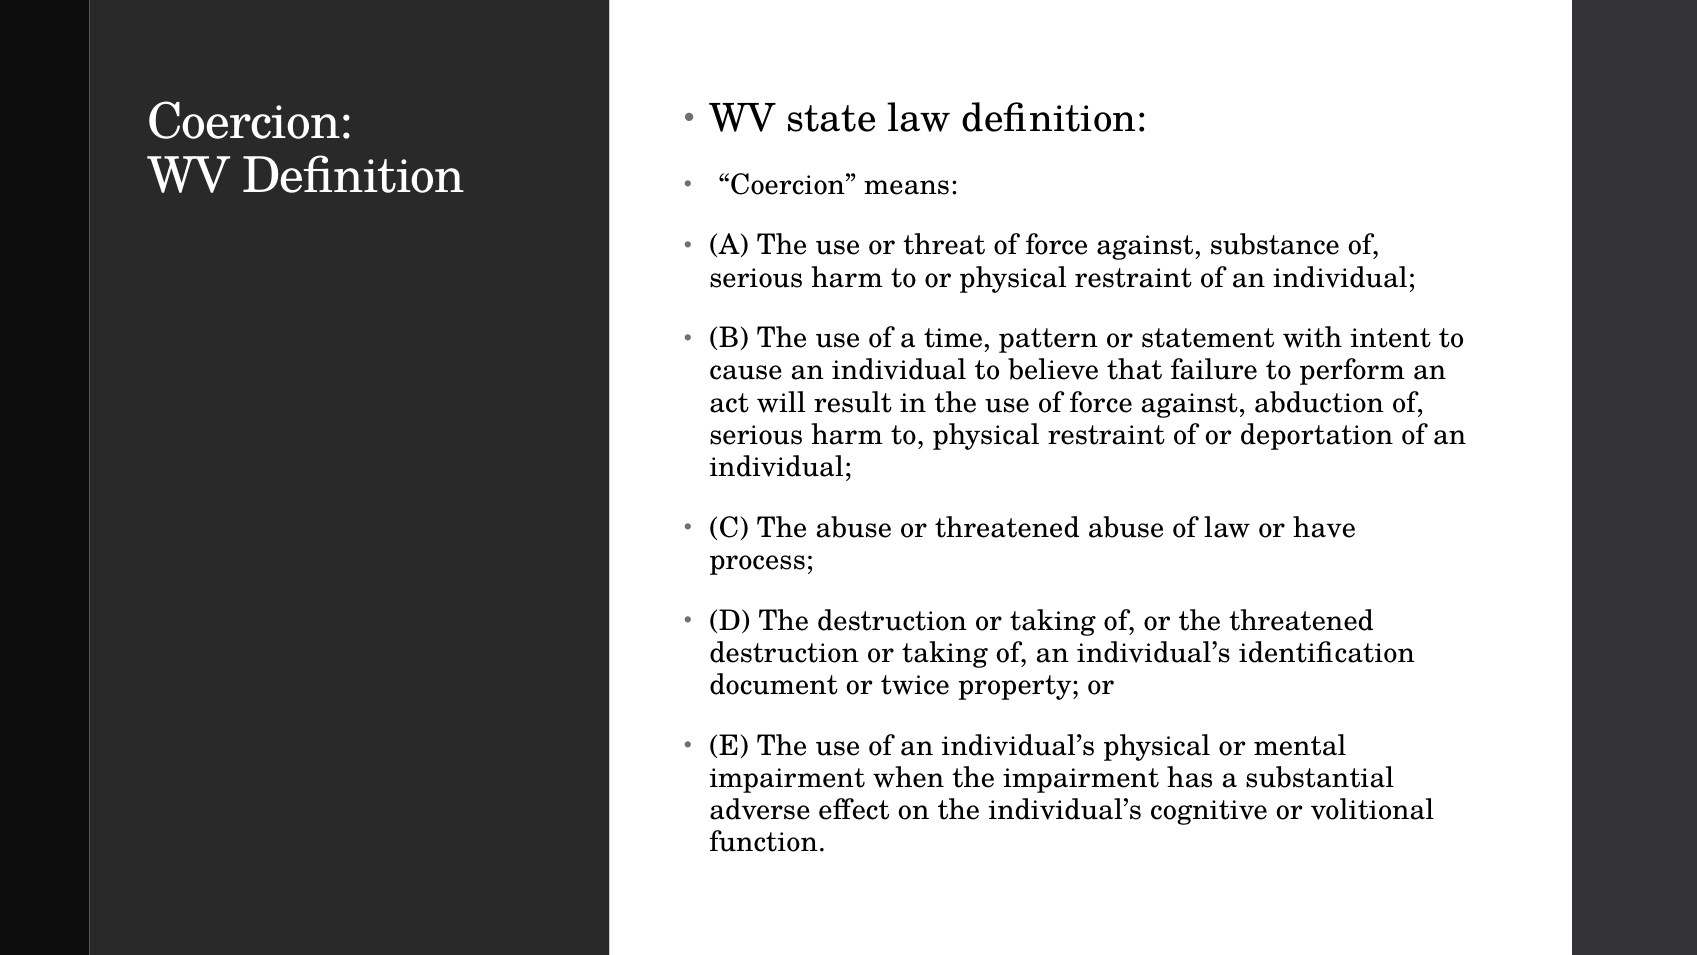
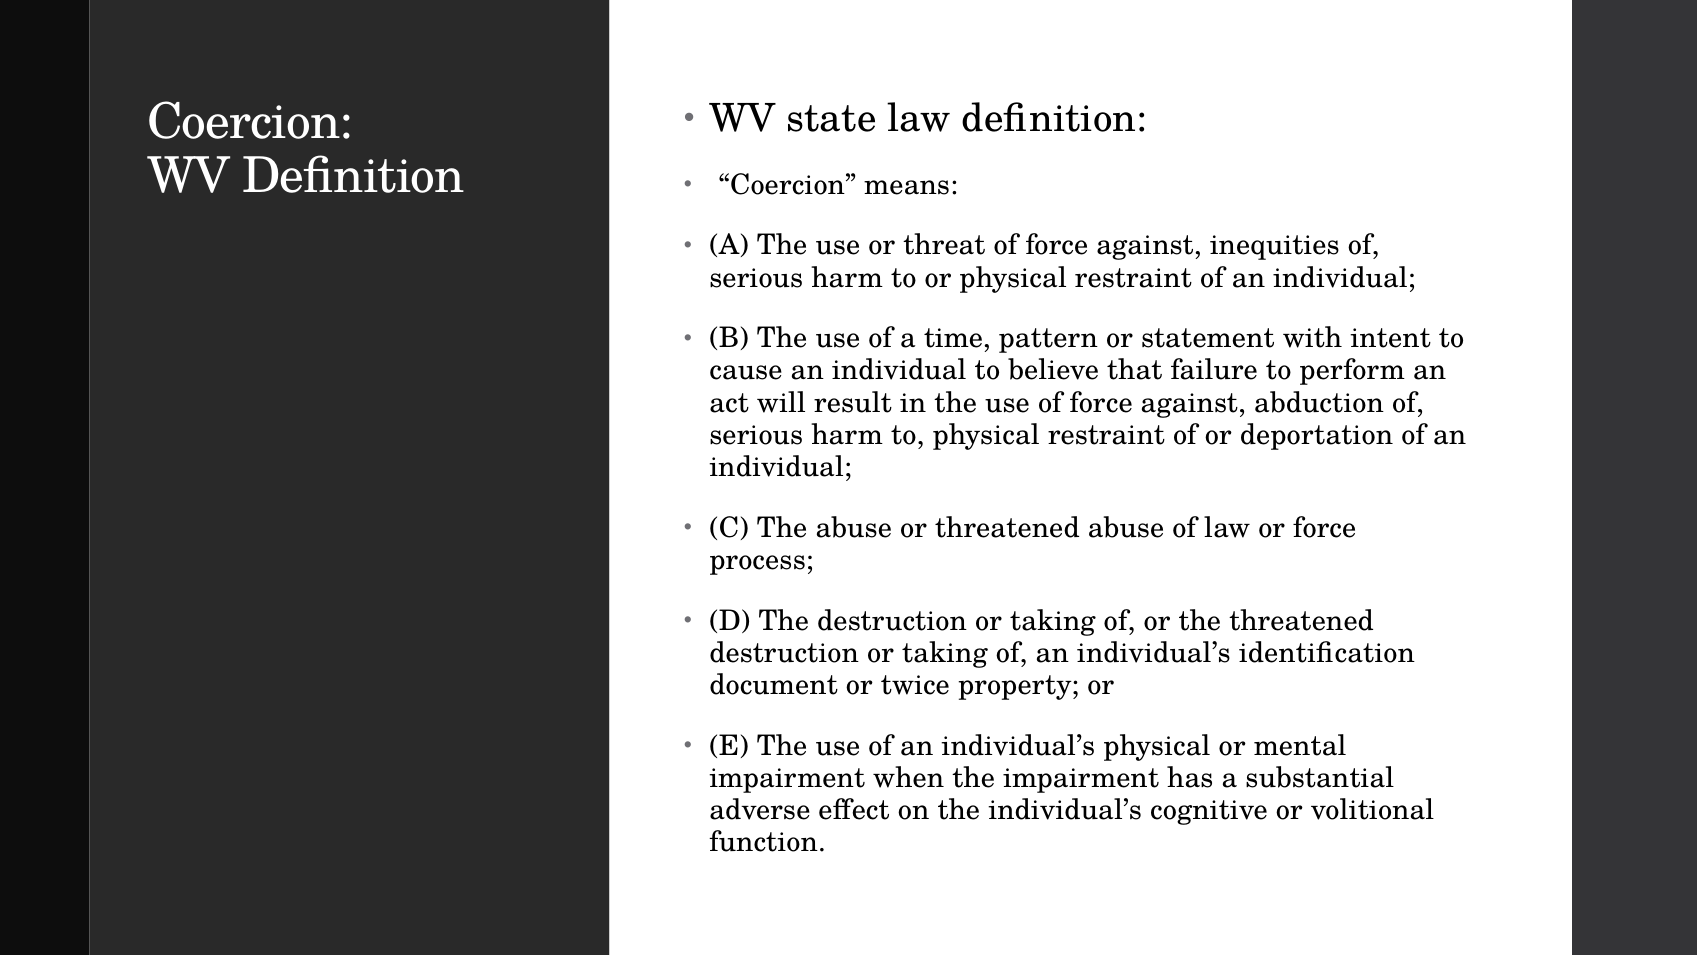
substance: substance -> inequities
or have: have -> force
